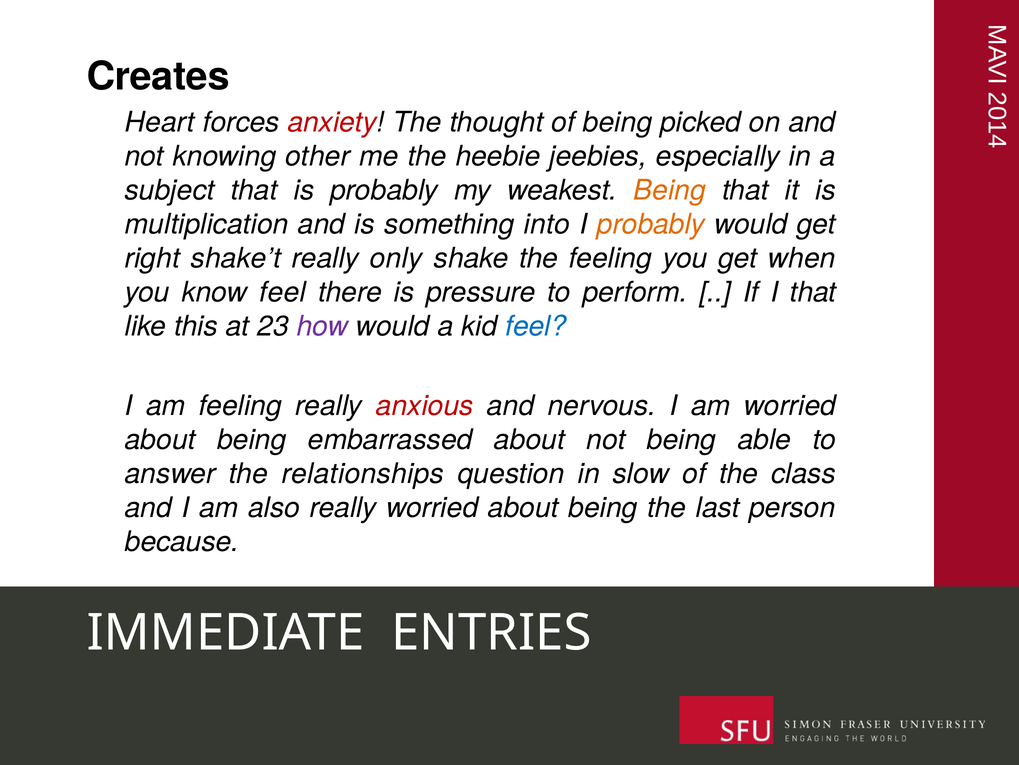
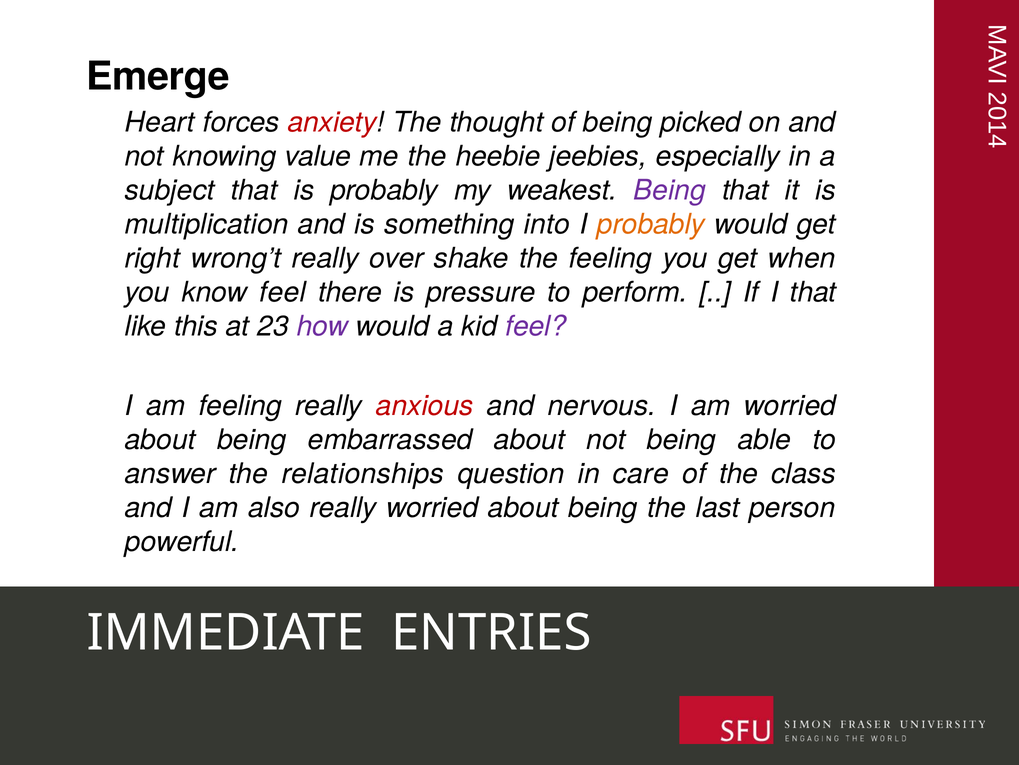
Creates: Creates -> Emerge
other: other -> value
Being at (670, 190) colour: orange -> purple
shake’t: shake’t -> wrong’t
only: only -> over
feel at (536, 326) colour: blue -> purple
slow: slow -> care
because: because -> powerful
